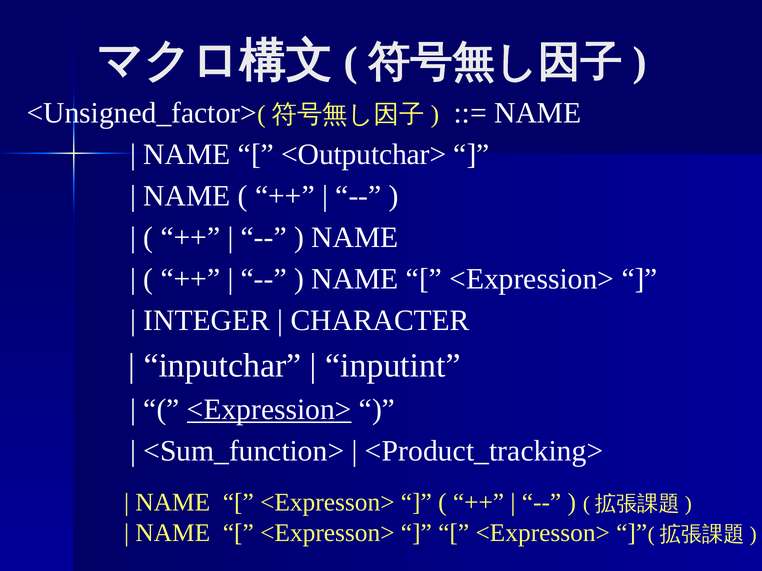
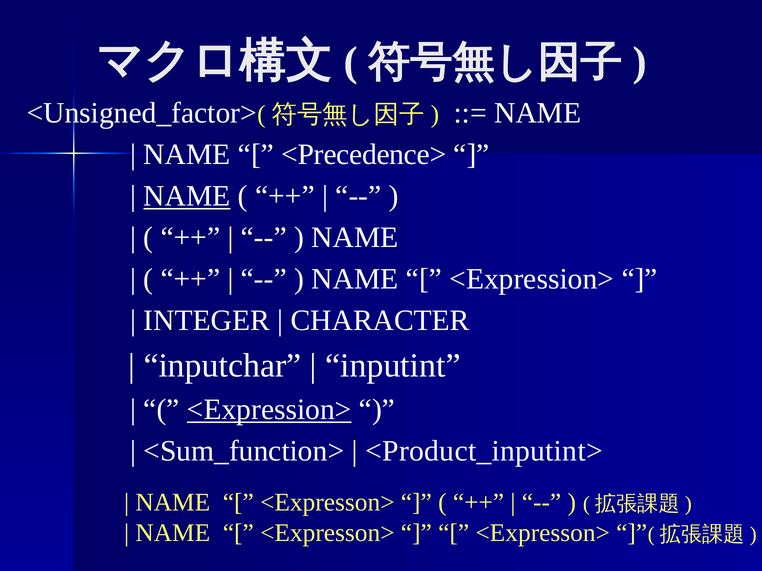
<Outputchar>: <Outputchar> -> <Precedence>
NAME at (187, 196) underline: none -> present
<Product_tracking>: <Product_tracking> -> <Product_inputint>
